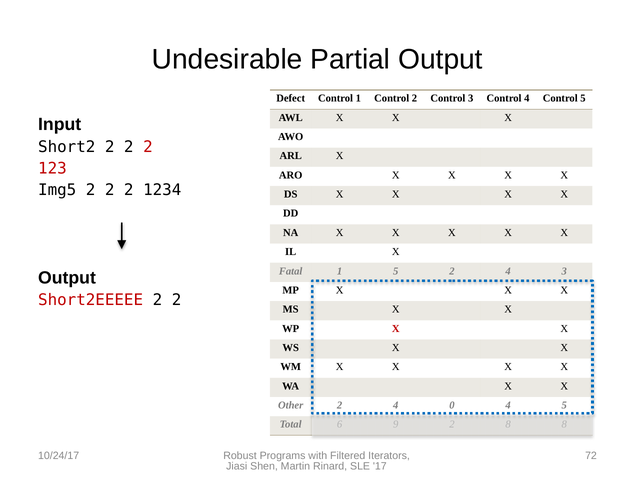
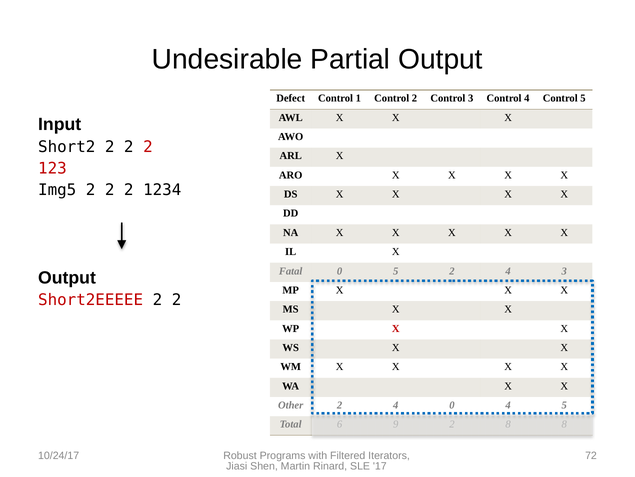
Fatal 1: 1 -> 0
